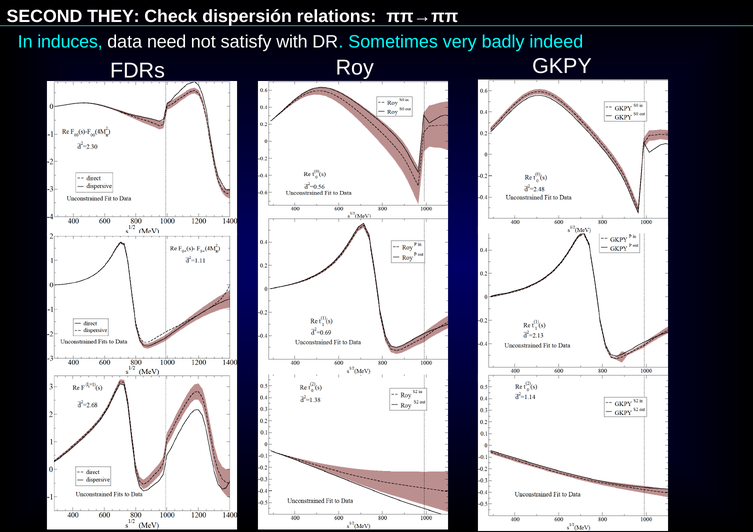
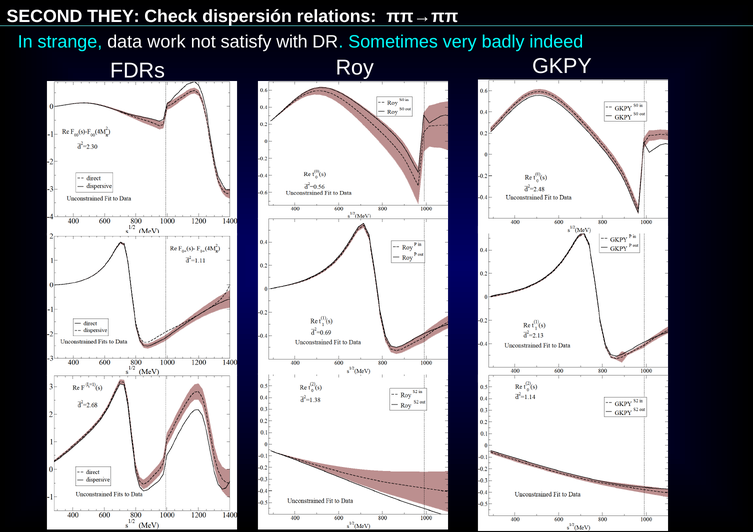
induces: induces -> strange
need: need -> work
